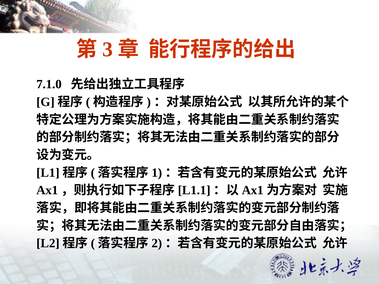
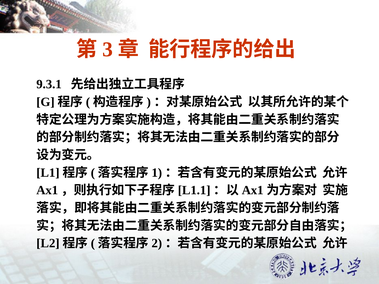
7.1.0: 7.1.0 -> 9.3.1
